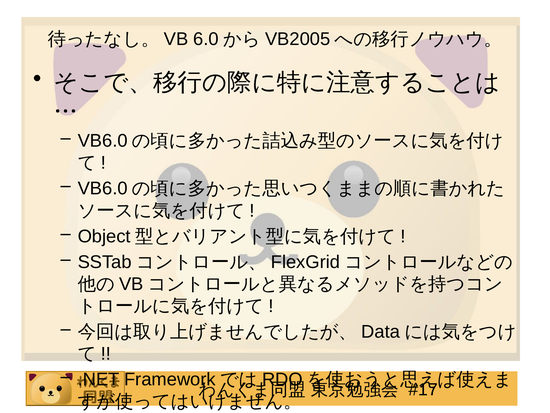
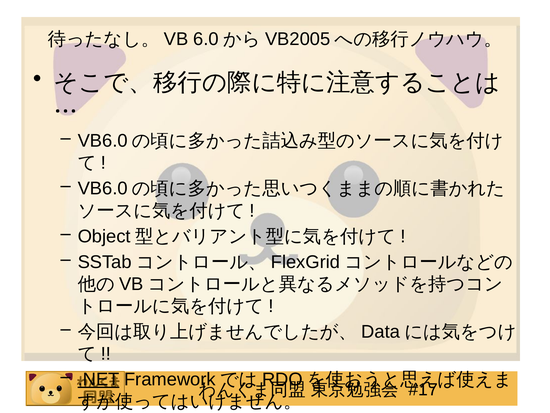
.NET underline: none -> present
